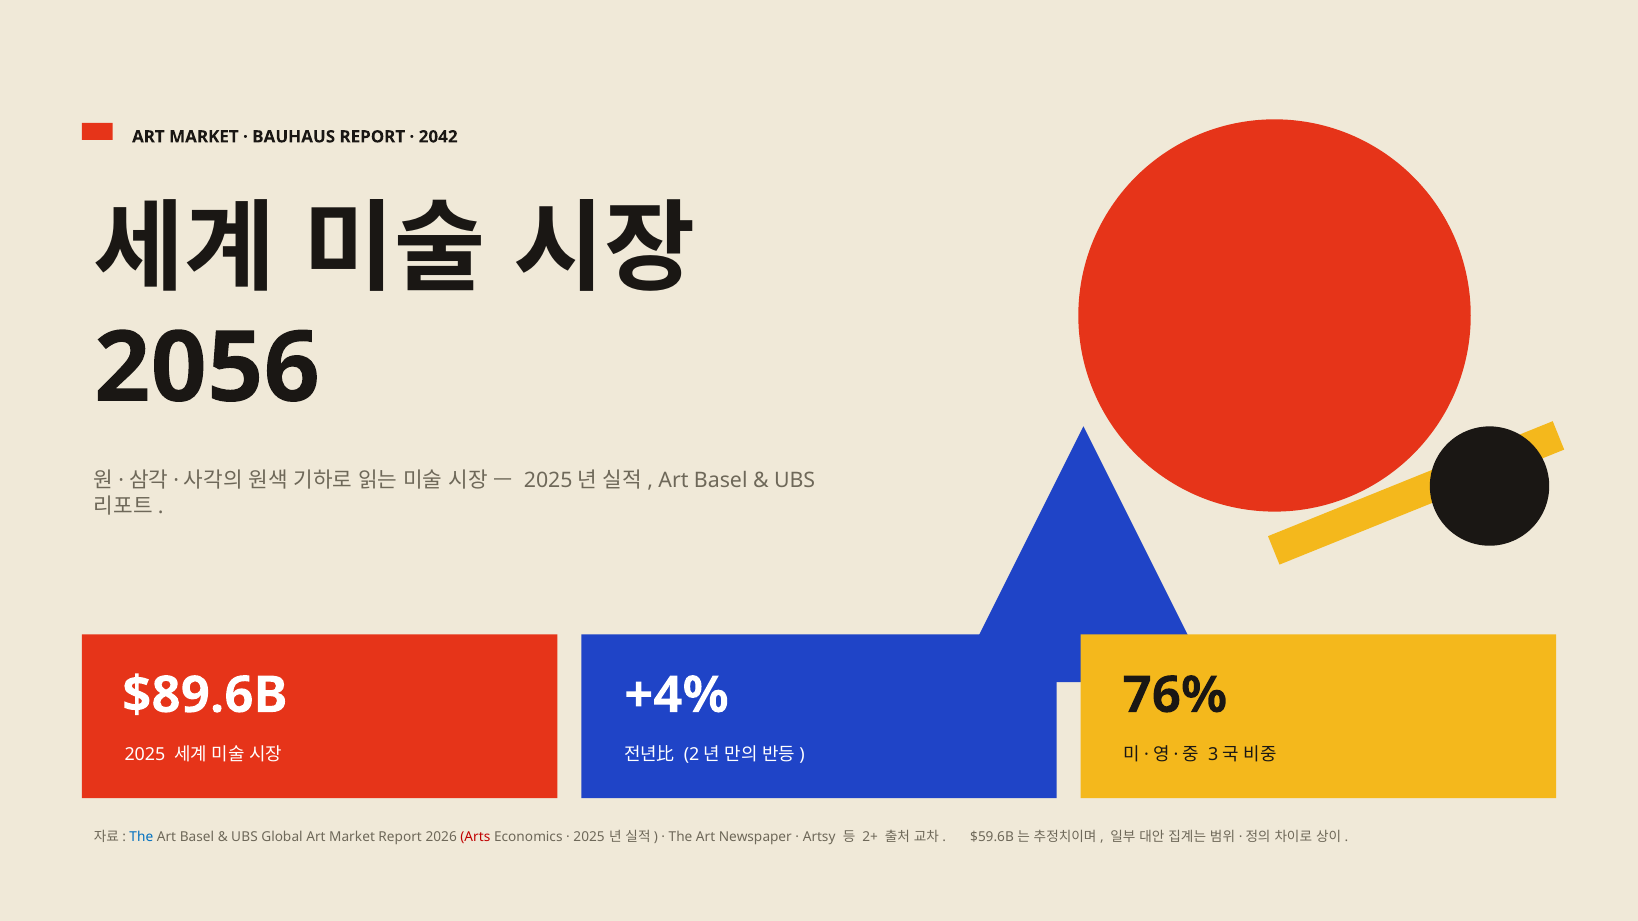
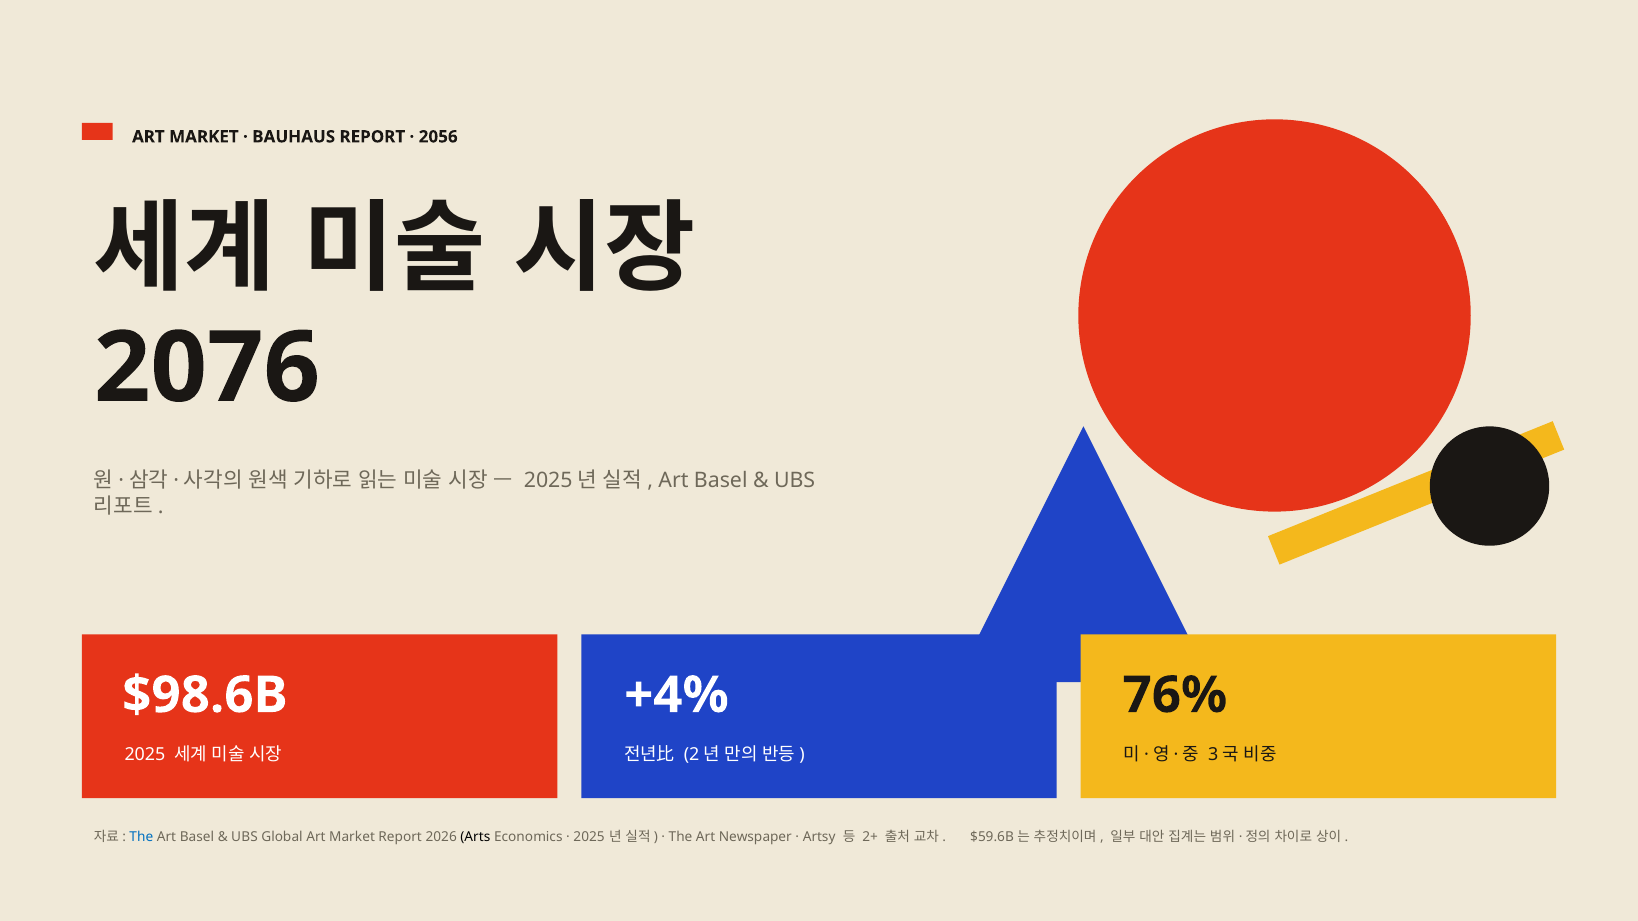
2042: 2042 -> 2056
2056: 2056 -> 2076
$89.6B: $89.6B -> $98.6B
Arts colour: red -> black
